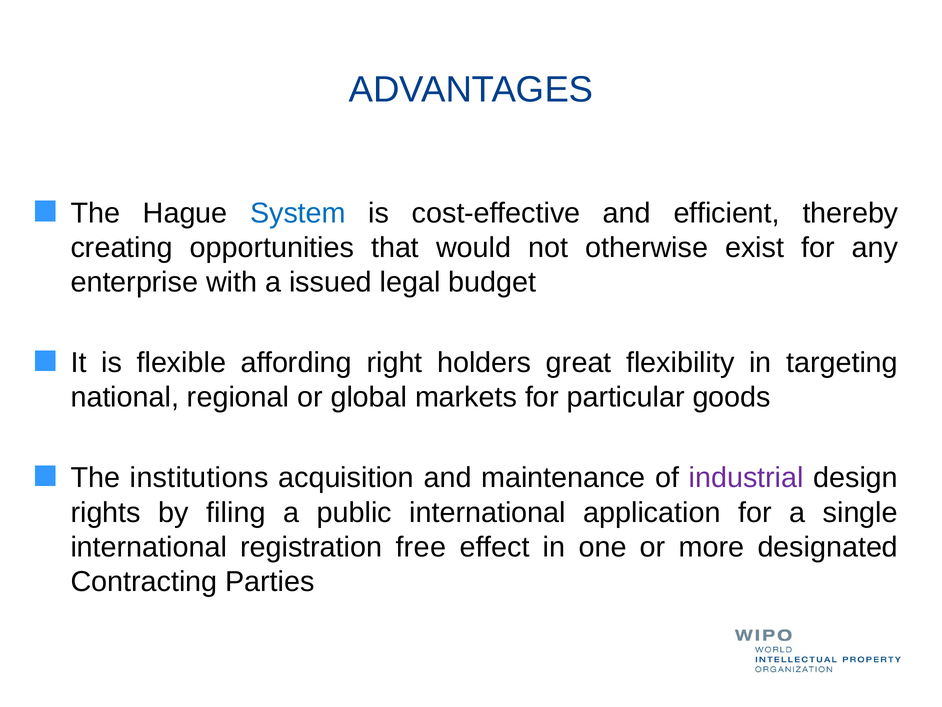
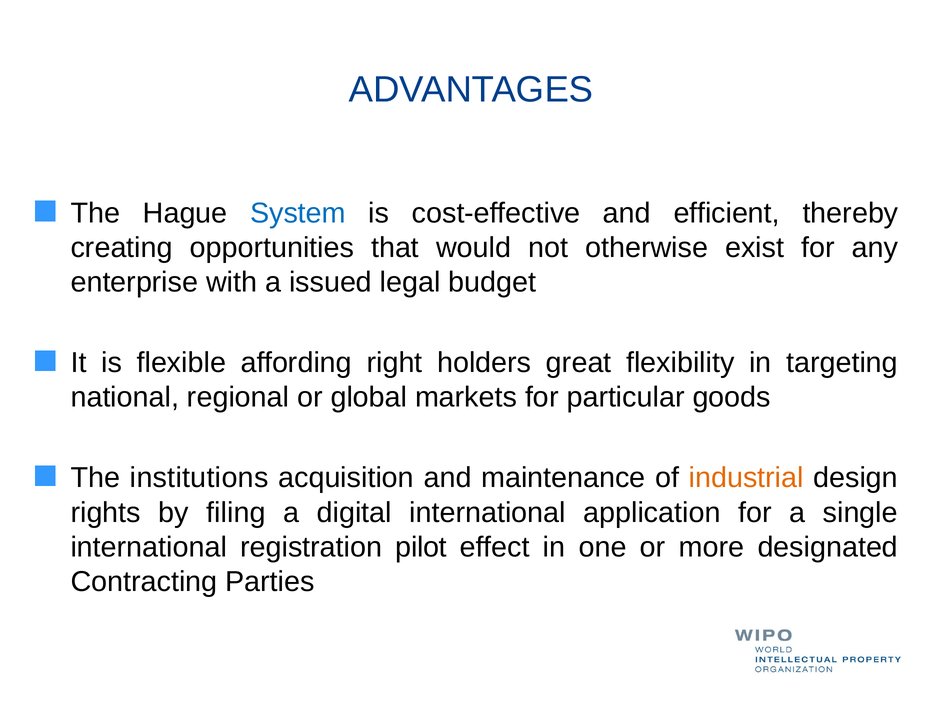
industrial colour: purple -> orange
public: public -> digital
free: free -> pilot
